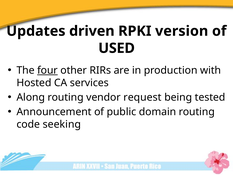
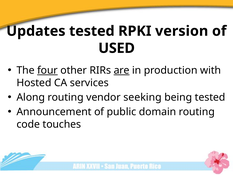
Updates driven: driven -> tested
are underline: none -> present
request: request -> seeking
seeking: seeking -> touches
